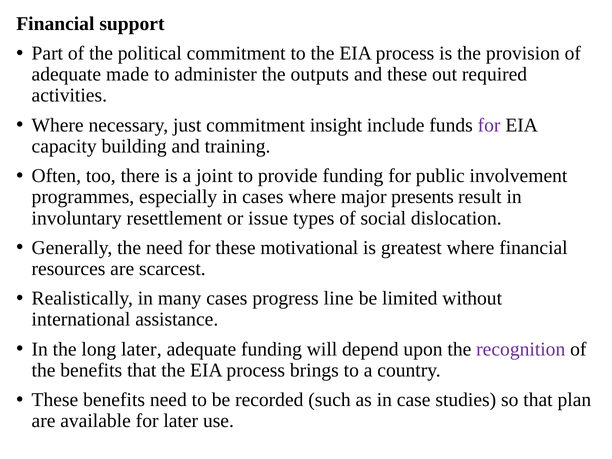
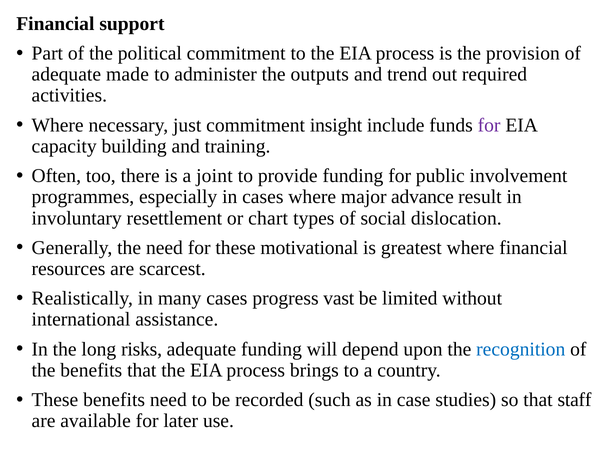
and these: these -> trend
presents: presents -> advance
issue: issue -> chart
line: line -> vast
long later: later -> risks
recognition colour: purple -> blue
plan: plan -> staff
